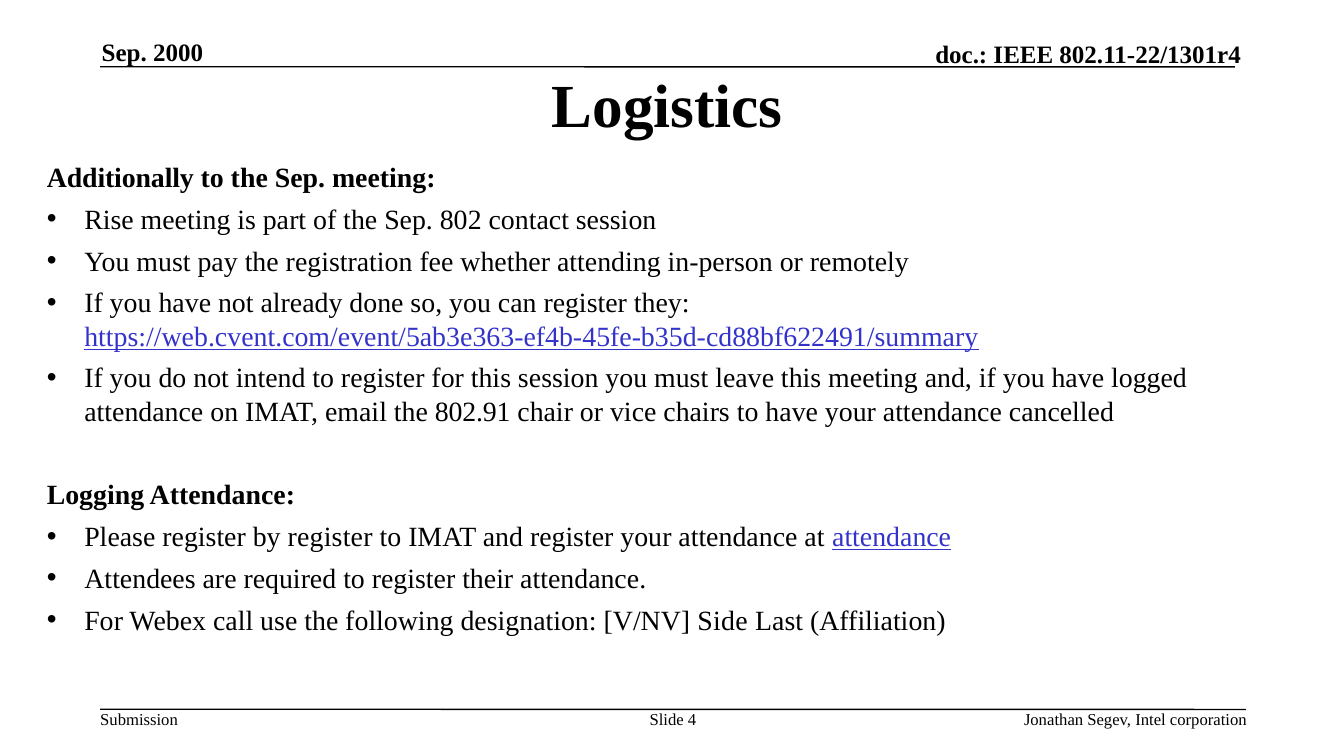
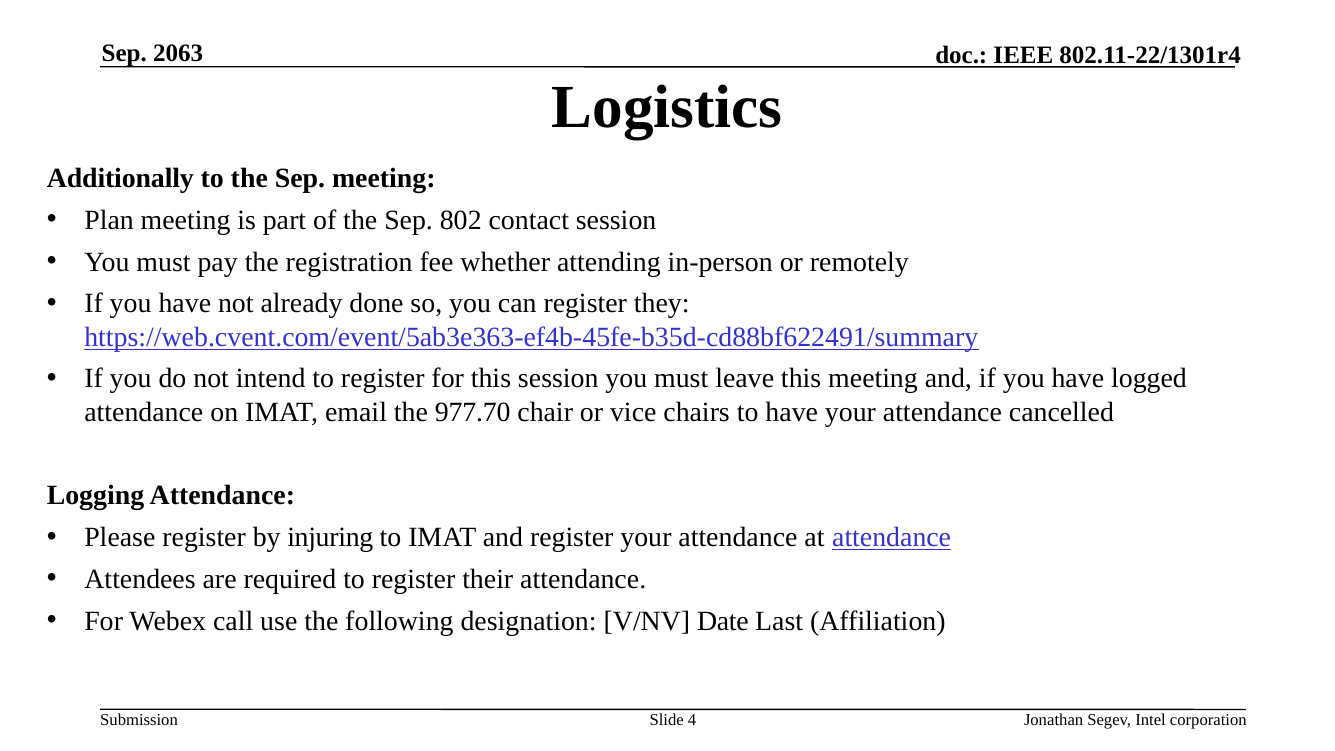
2000: 2000 -> 2063
Rise: Rise -> Plan
802.91: 802.91 -> 977.70
by register: register -> injuring
Side: Side -> Date
